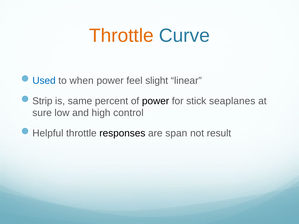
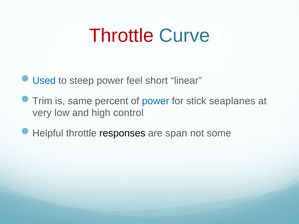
Throttle at (121, 36) colour: orange -> red
when: when -> steep
slight: slight -> short
Strip: Strip -> Trim
power at (156, 101) colour: black -> blue
sure: sure -> very
result: result -> some
